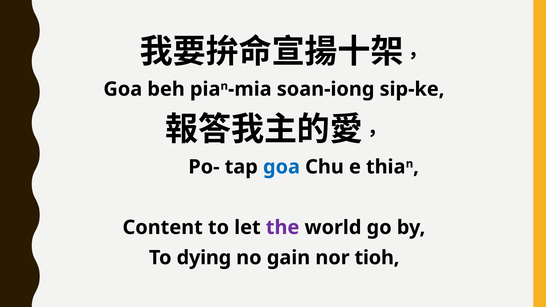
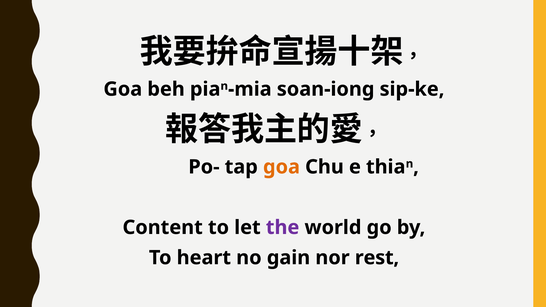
goa at (281, 167) colour: blue -> orange
dying: dying -> heart
tioh: tioh -> rest
